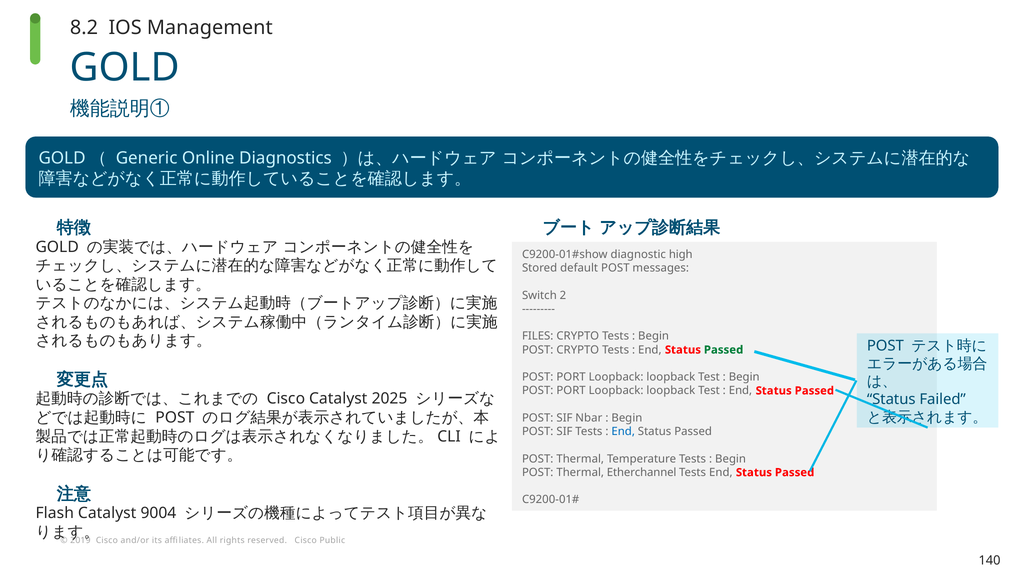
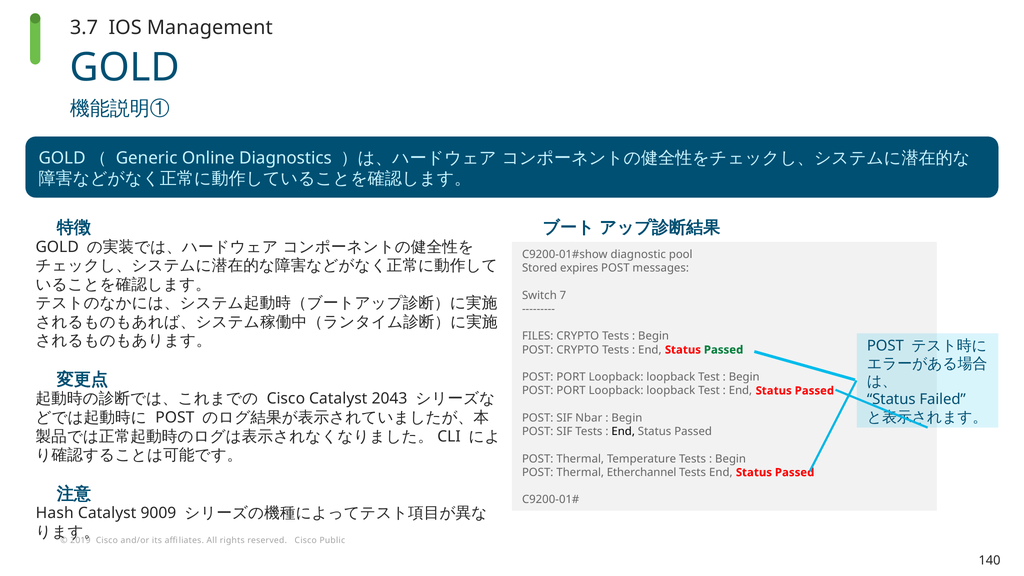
8.2: 8.2 -> 3.7
high: high -> pool
default: default -> expires
2: 2 -> 7
2025: 2025 -> 2043
End at (623, 432) colour: blue -> black
Flash: Flash -> Hash
9004: 9004 -> 9009
